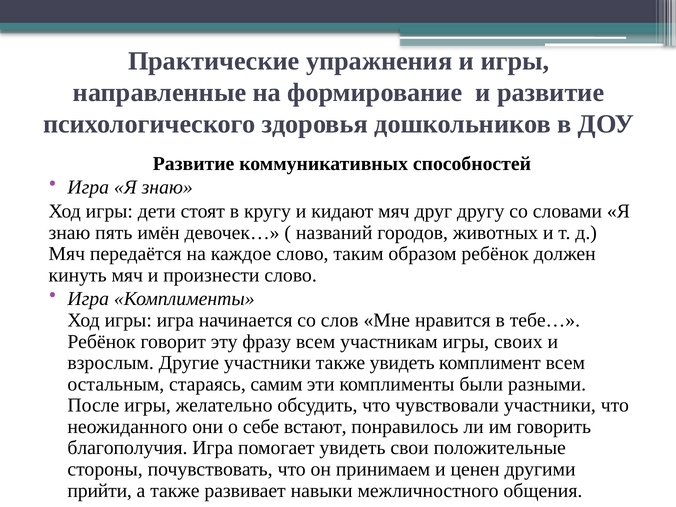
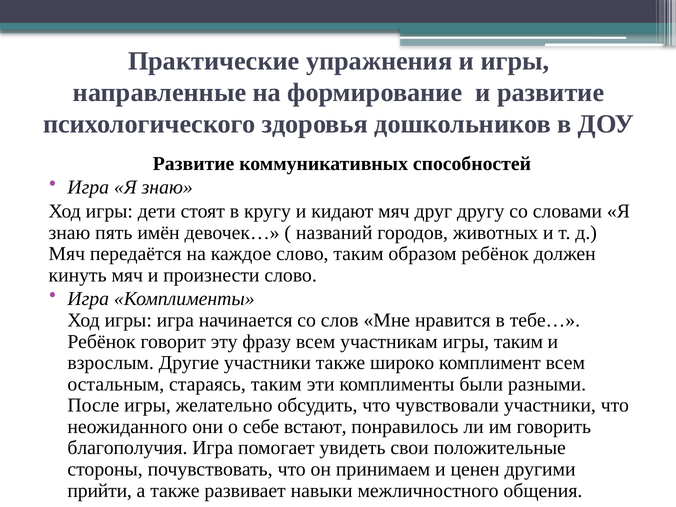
игры своих: своих -> таким
также увидеть: увидеть -> широко
стараясь самим: самим -> таким
